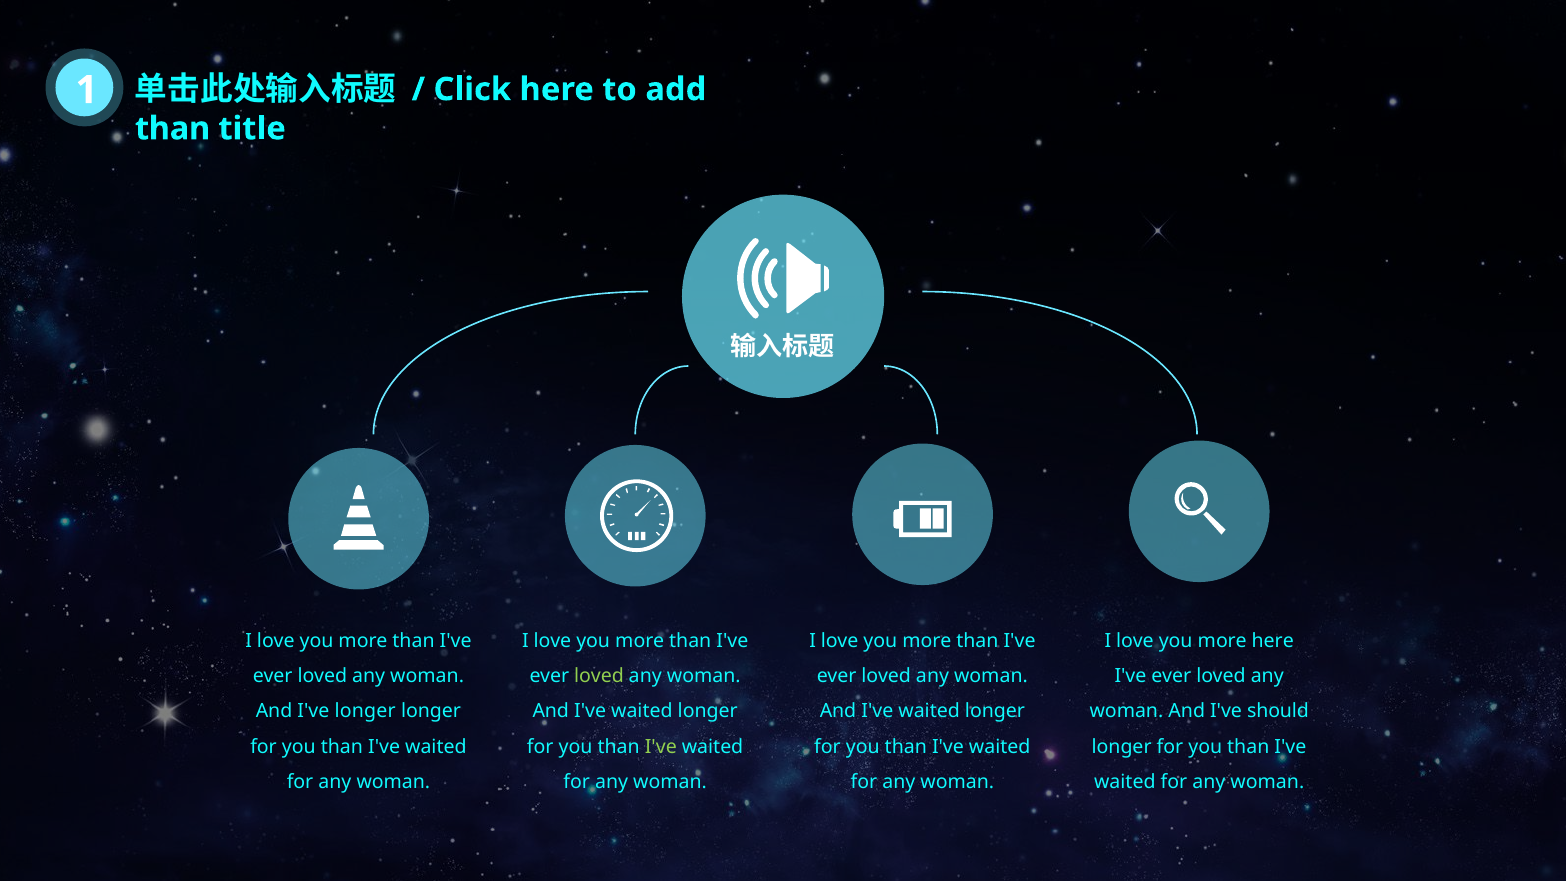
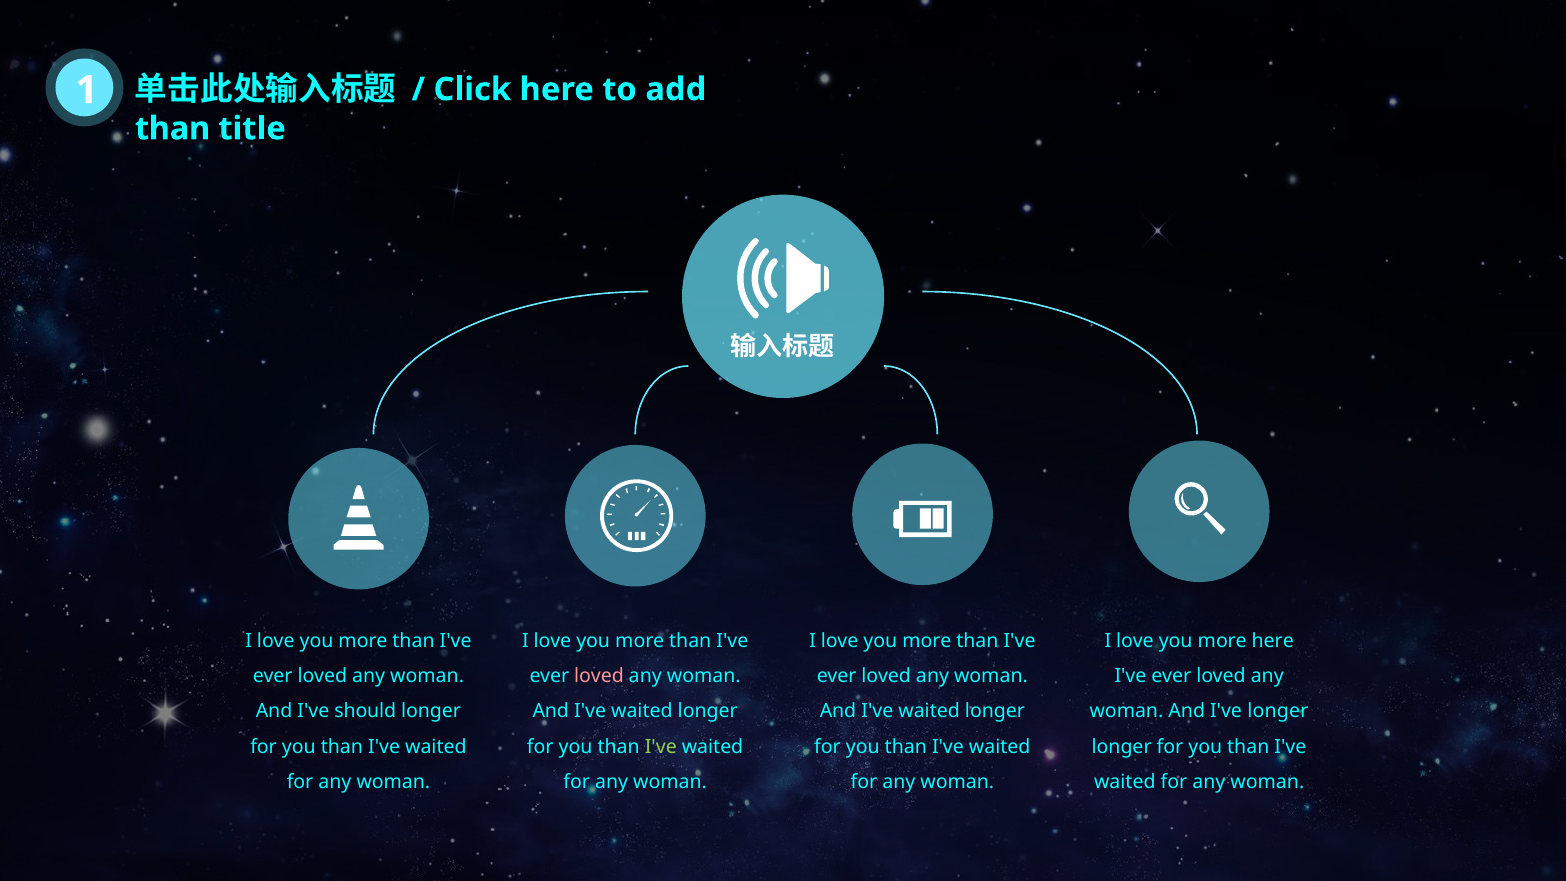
loved at (599, 676) colour: light green -> pink
I've longer: longer -> should
I've should: should -> longer
